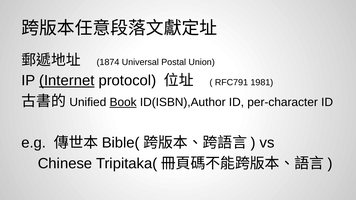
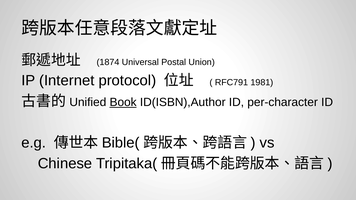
Internet underline: present -> none
